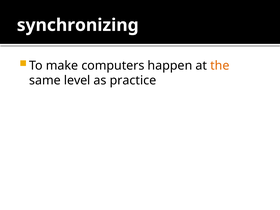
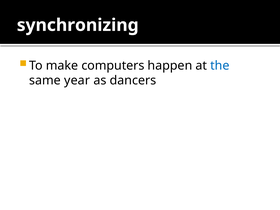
the colour: orange -> blue
level: level -> year
practice: practice -> dancers
